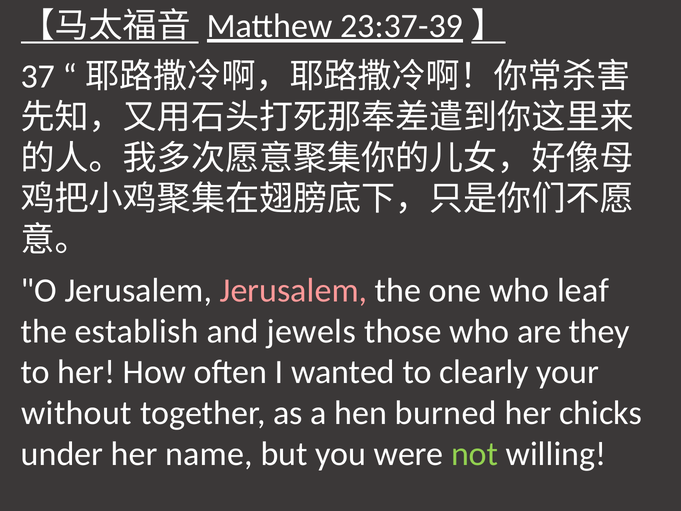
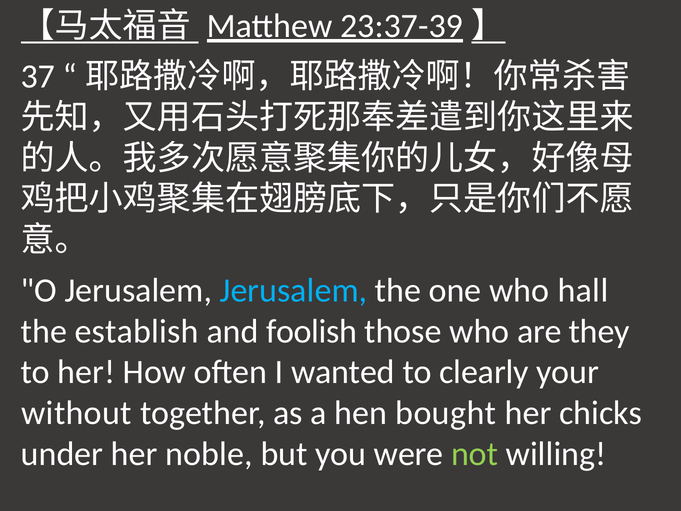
Jerusalem at (293, 290) colour: pink -> light blue
leaf: leaf -> hall
jewels: jewels -> foolish
burned: burned -> bought
name: name -> noble
